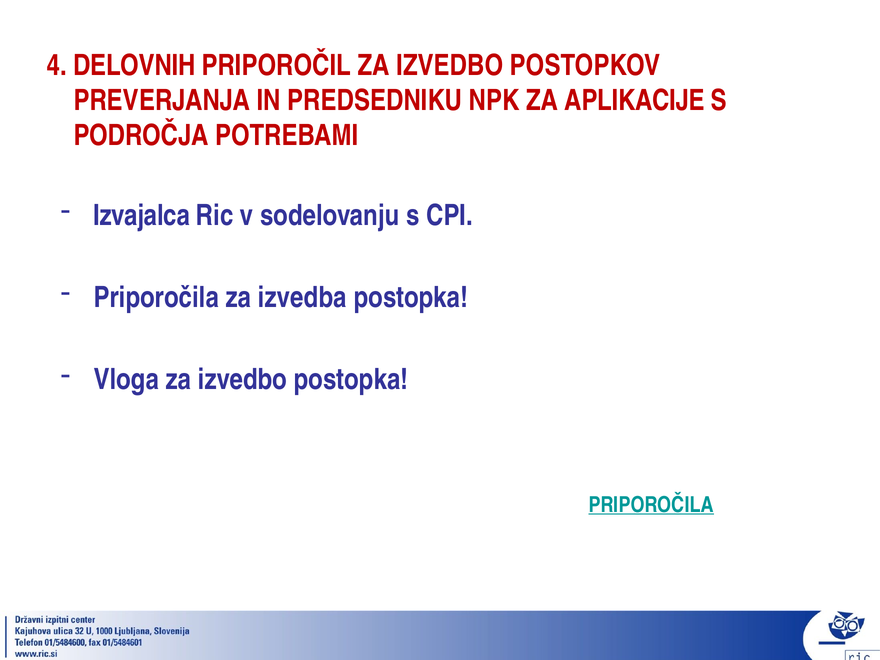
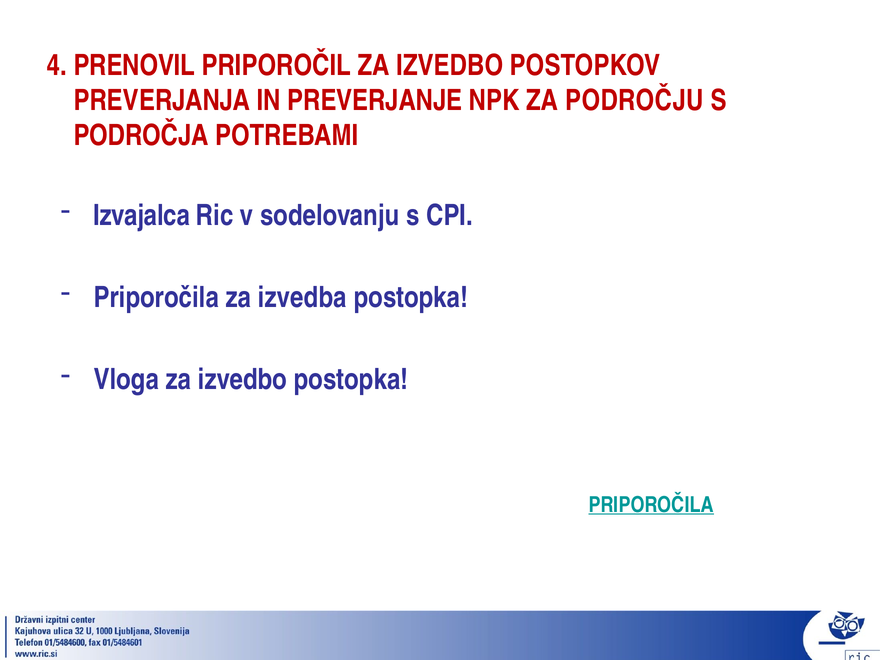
DELOVNIH: DELOVNIH -> PRENOVIL
PREDSEDNIKU: PREDSEDNIKU -> PREVERJANJE
APLIKACIJE: APLIKACIJE -> PODROČJU
